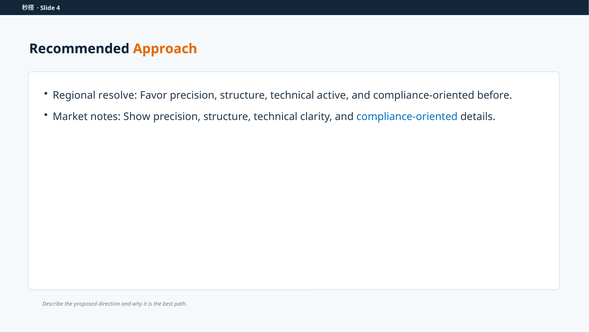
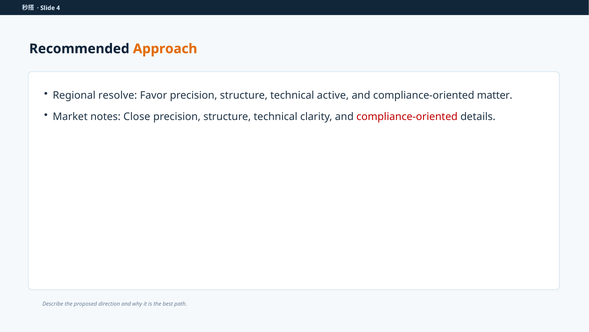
before: before -> matter
Show: Show -> Close
compliance-oriented at (407, 116) colour: blue -> red
